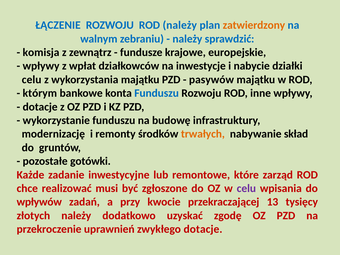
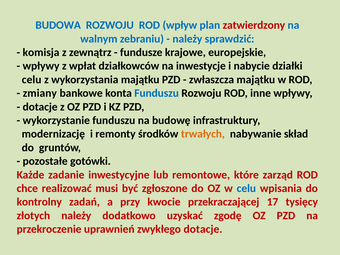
ŁĄCZENIE: ŁĄCZENIE -> BUDOWA
ROD należy: należy -> wpływ
zatwierdzony colour: orange -> red
pasywów: pasywów -> zwłaszcza
którym: którym -> zmiany
celu at (246, 188) colour: purple -> blue
wpływów: wpływów -> kontrolny
13: 13 -> 17
